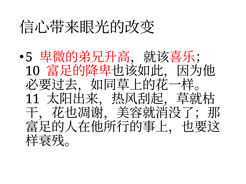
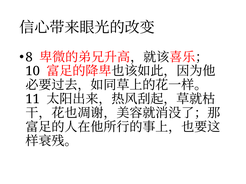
5: 5 -> 8
